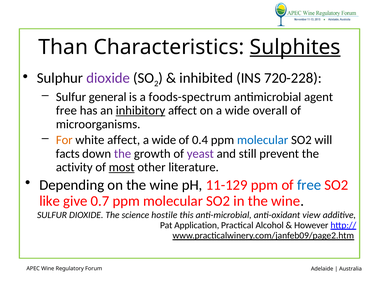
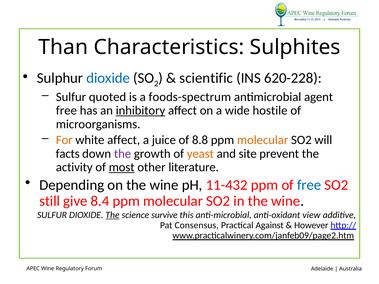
Sulphites underline: present -> none
dioxide at (108, 78) colour: purple -> blue
inhibited: inhibited -> scientific
720-228: 720-228 -> 620-228
general: general -> quoted
overall: overall -> hostile
wide at (164, 140): wide -> juice
0.4: 0.4 -> 8.8
molecular at (263, 140) colour: blue -> orange
yeast colour: purple -> orange
still: still -> site
11-129: 11-129 -> 11-432
like: like -> still
0.7: 0.7 -> 8.4
The at (112, 215) underline: none -> present
hostile: hostile -> survive
Application: Application -> Consensus
Alcohol: Alcohol -> Against
